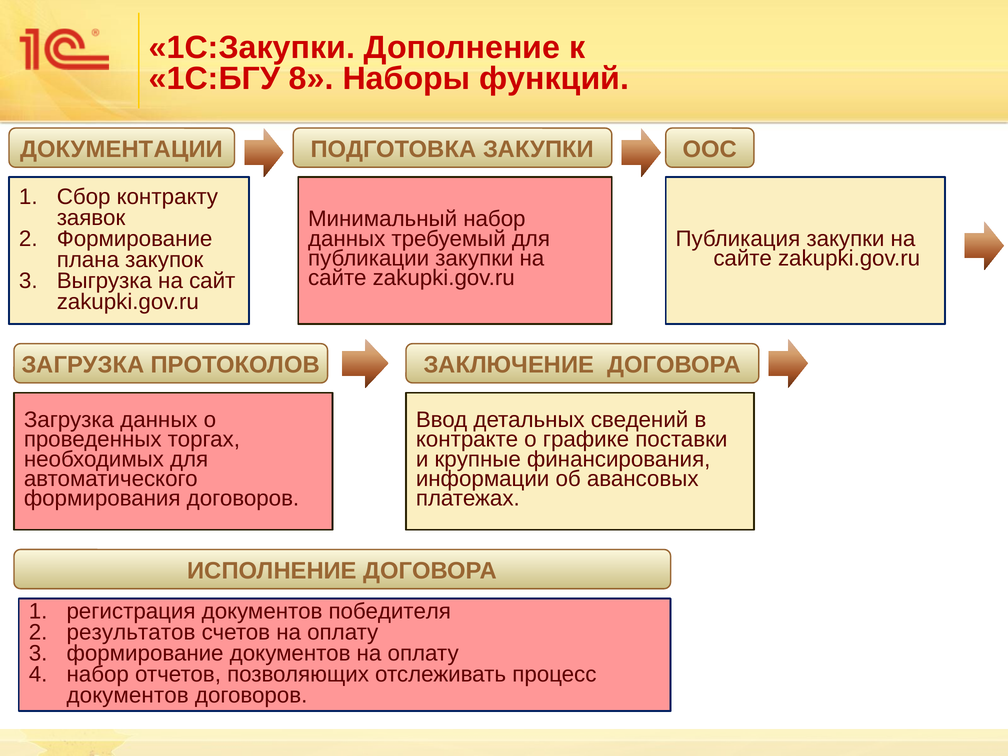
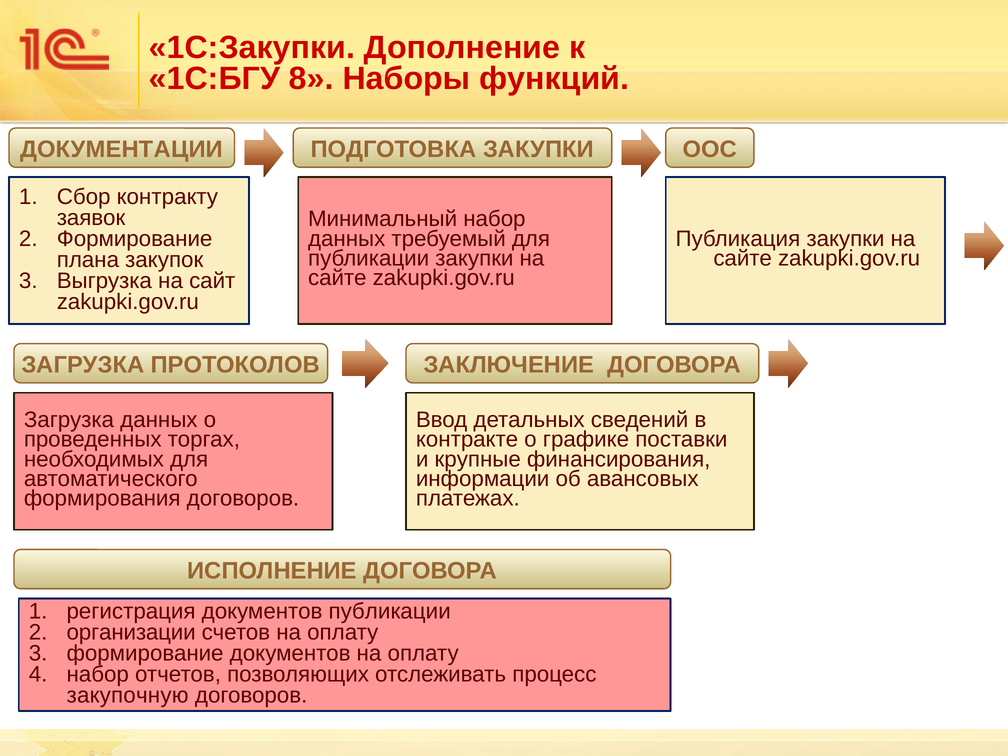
документов победителя: победителя -> публикации
результатов: результатов -> организации
документов at (128, 695): документов -> закупочную
